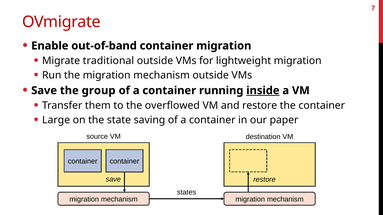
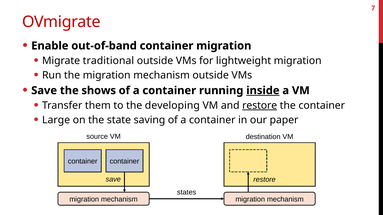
group: group -> shows
overflowed: overflowed -> developing
restore at (260, 106) underline: none -> present
